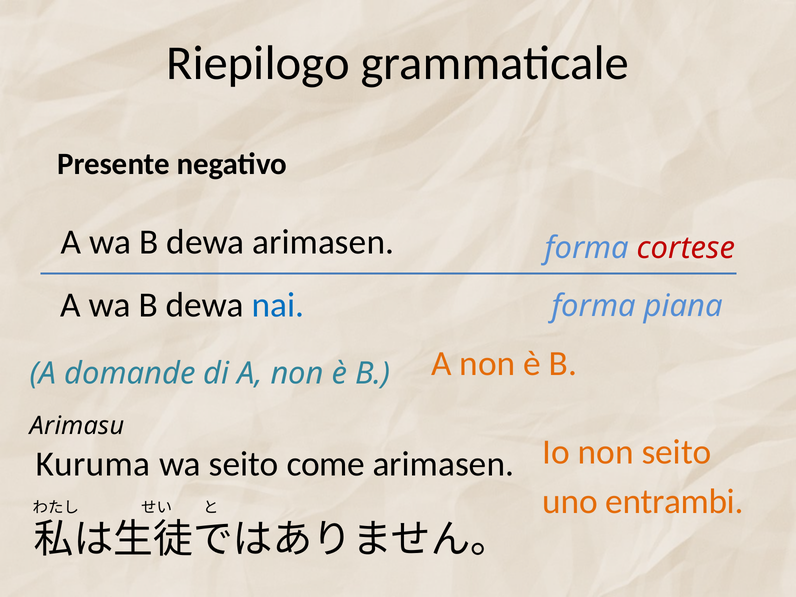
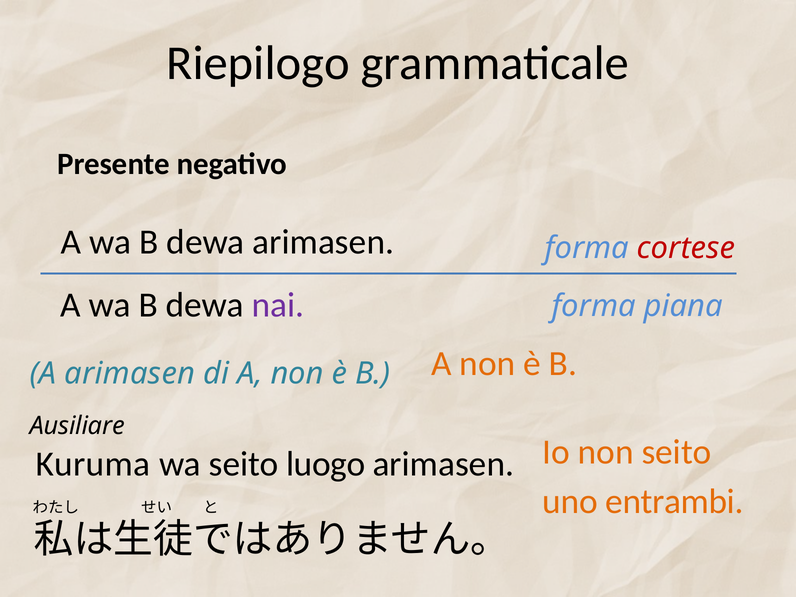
nai colour: blue -> purple
A domande: domande -> arimasen
Arimasu: Arimasu -> Ausiliare
come: come -> luogo
